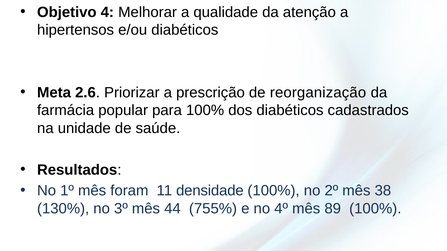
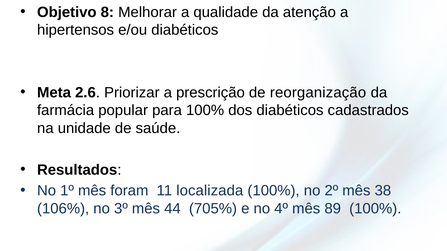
4: 4 -> 8
densidade: densidade -> localizada
130%: 130% -> 106%
755%: 755% -> 705%
